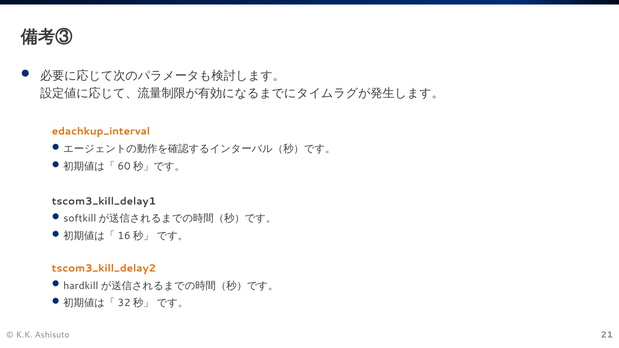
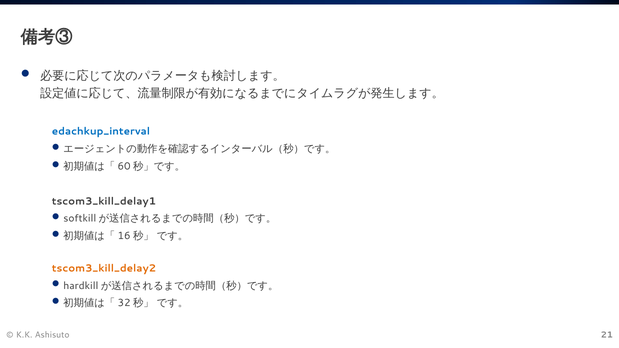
edachkup_interval colour: orange -> blue
